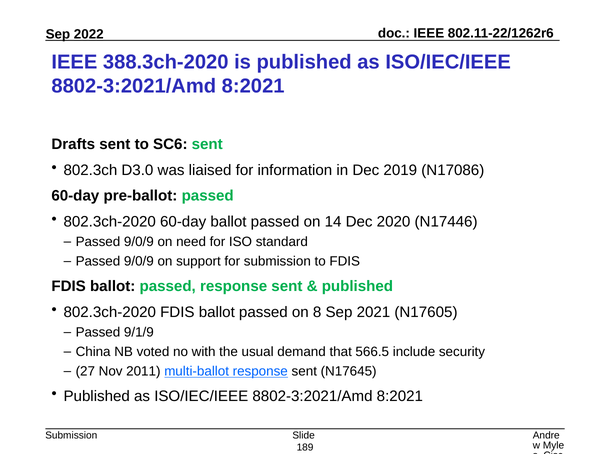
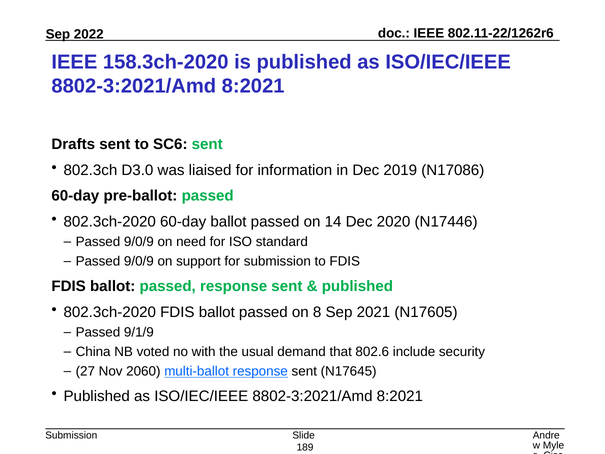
388.3ch-2020: 388.3ch-2020 -> 158.3ch-2020
566.5: 566.5 -> 802.6
2011: 2011 -> 2060
